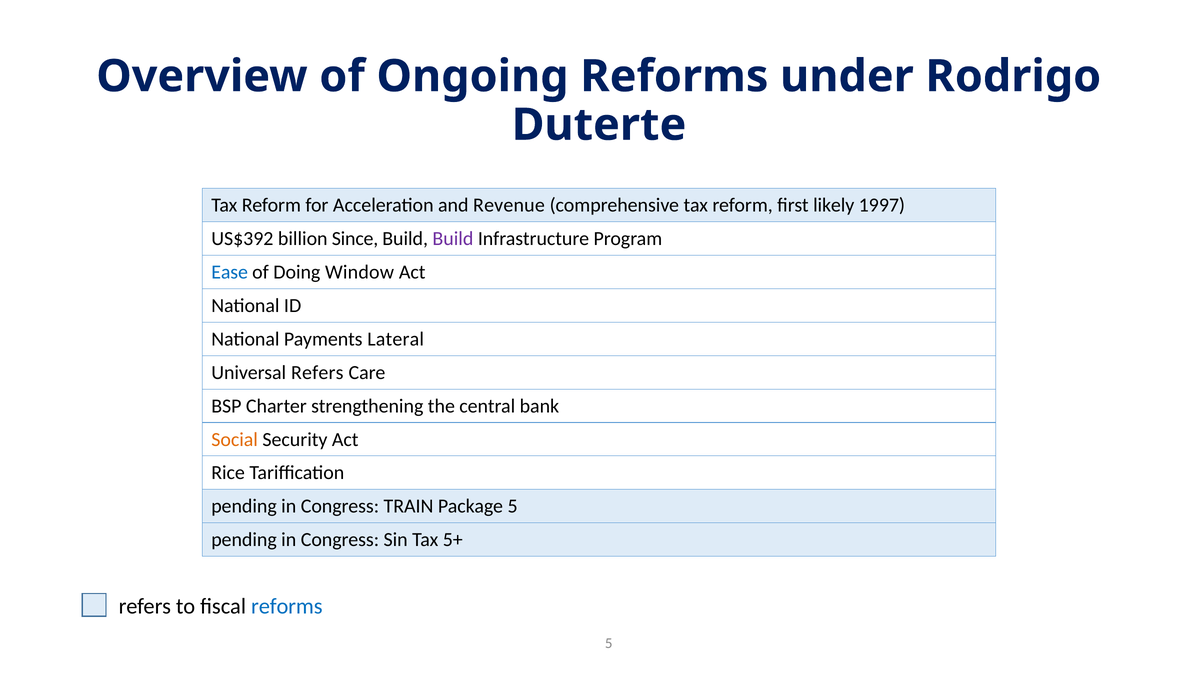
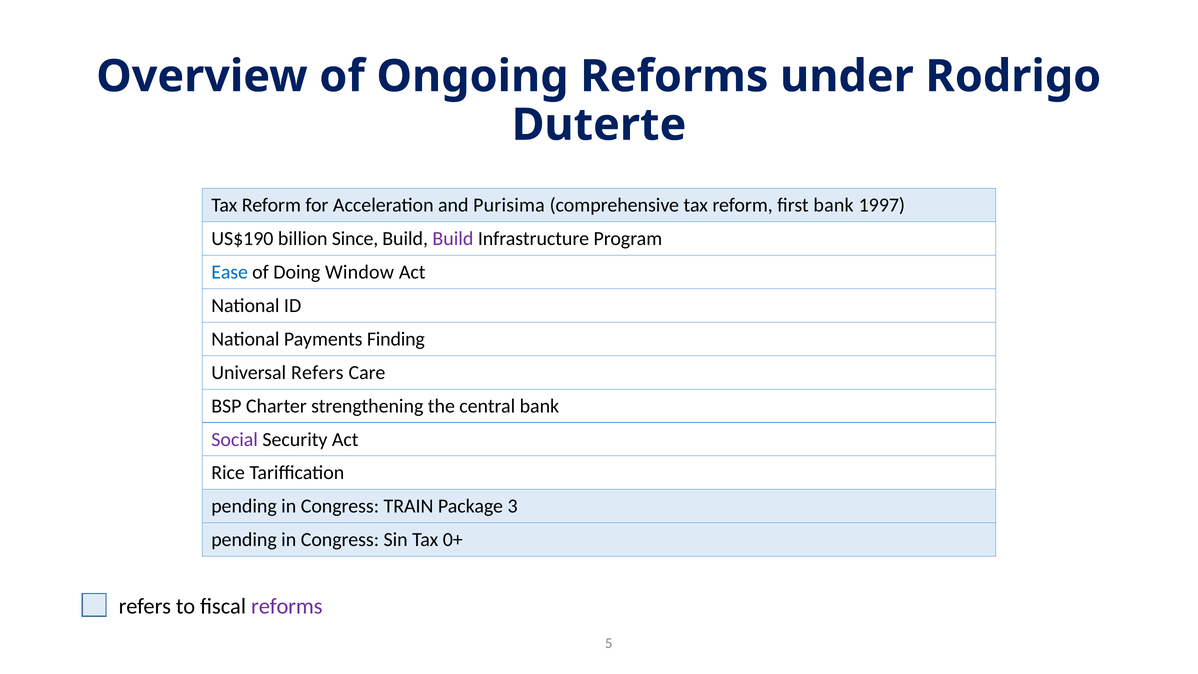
Revenue: Revenue -> Purisima
first likely: likely -> bank
US$392: US$392 -> US$190
Lateral: Lateral -> Finding
Social colour: orange -> purple
Package 5: 5 -> 3
5+: 5+ -> 0+
reforms at (287, 606) colour: blue -> purple
